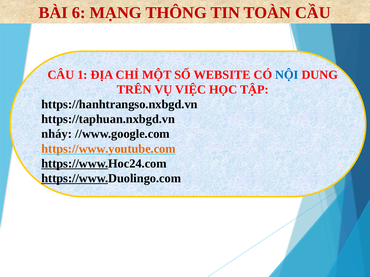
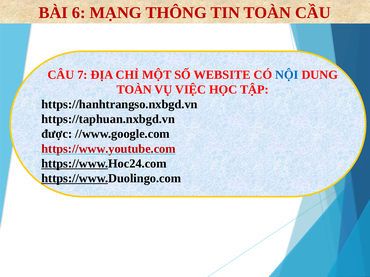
1: 1 -> 7
TRÊN at (134, 90): TRÊN -> TOÀN
nháy: nháy -> được
https://www.youtube.com colour: orange -> red
